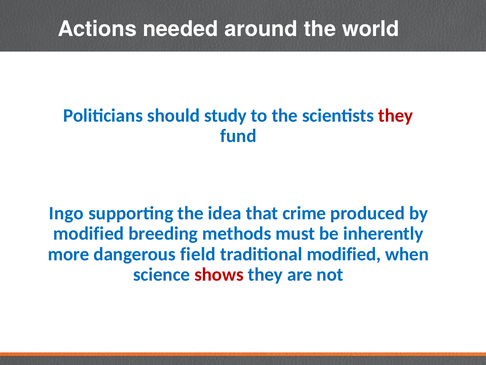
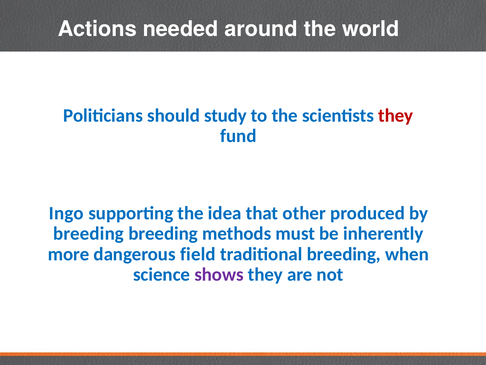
crime: crime -> other
modified at (89, 233): modified -> breeding
traditional modified: modified -> breeding
shows colour: red -> purple
